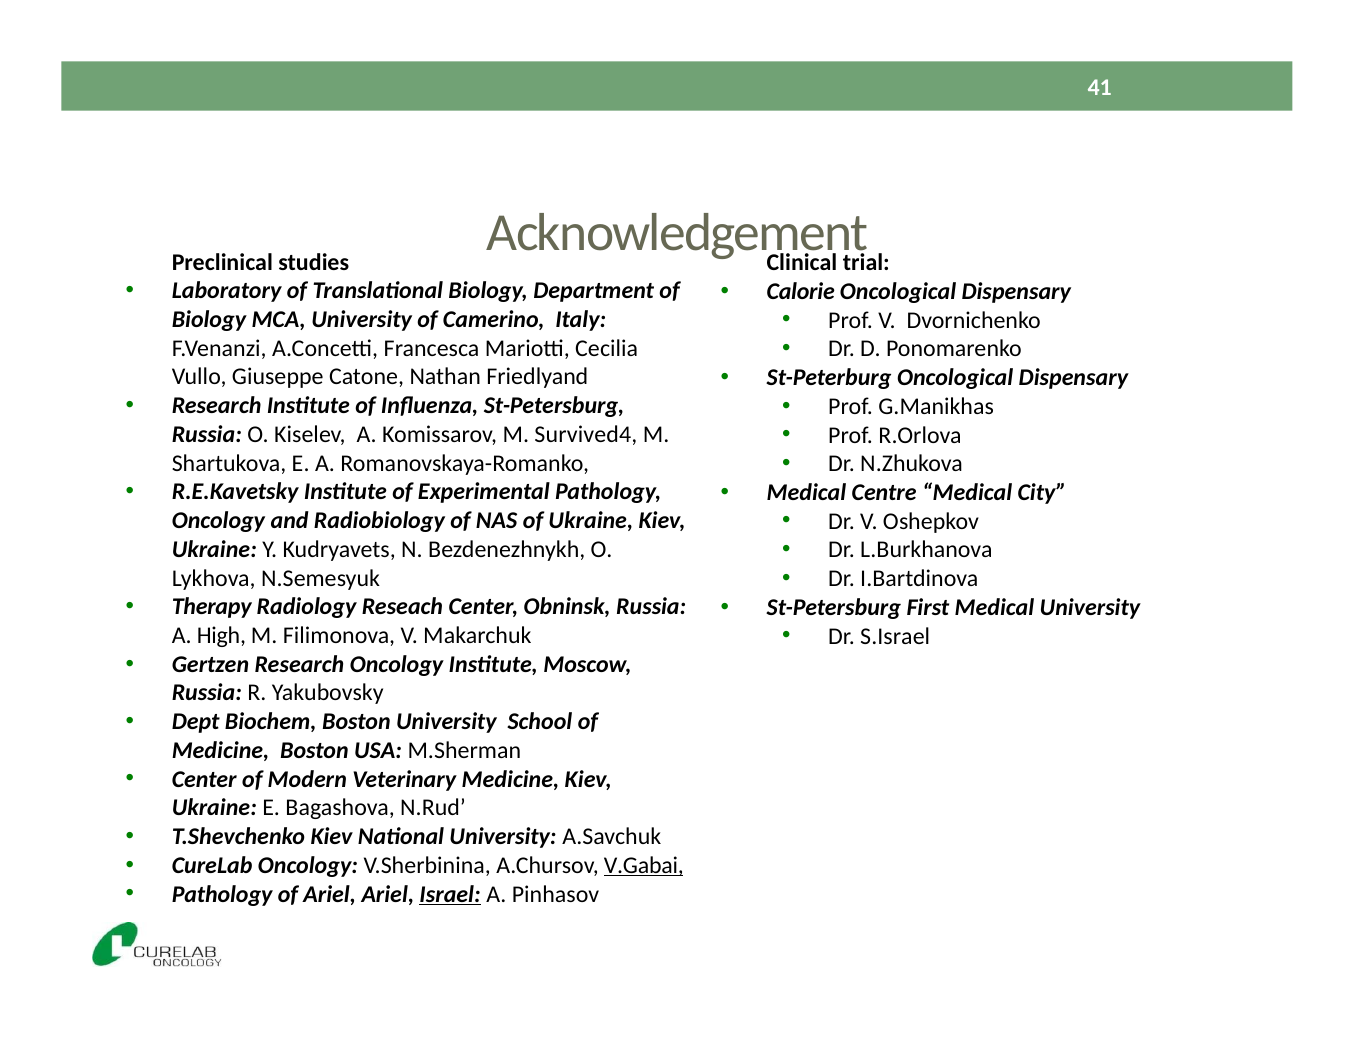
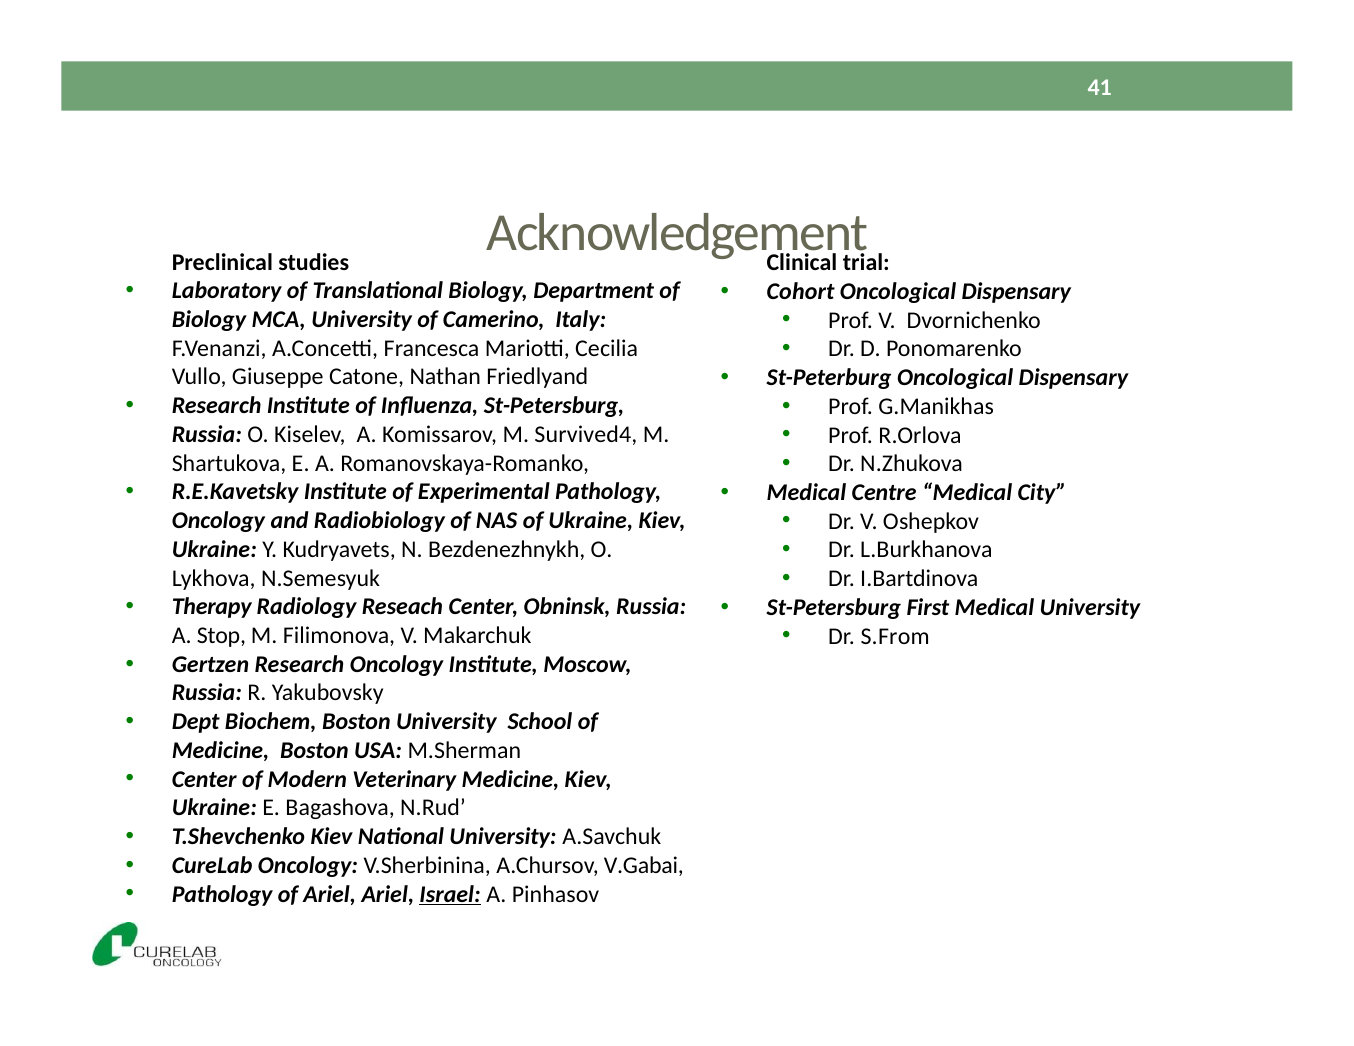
Calorie: Calorie -> Cohort
S.Israel: S.Israel -> S.From
High: High -> Stop
V.Gabai underline: present -> none
